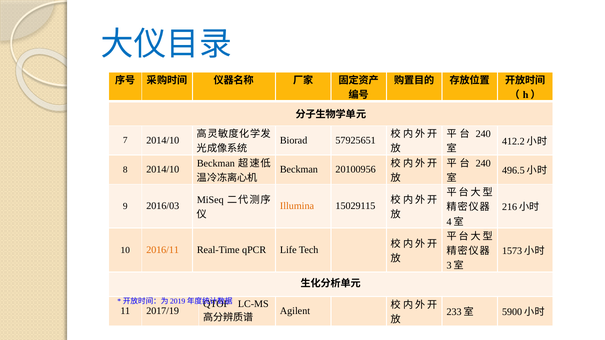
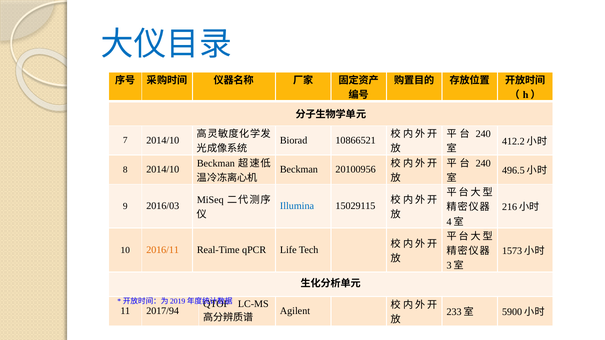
57925651: 57925651 -> 10866521
Illumina colour: orange -> blue
2017/19: 2017/19 -> 2017/94
